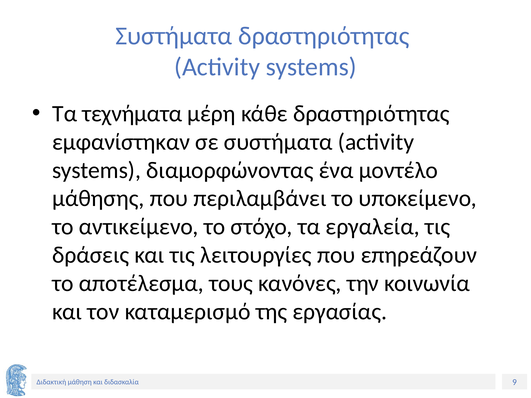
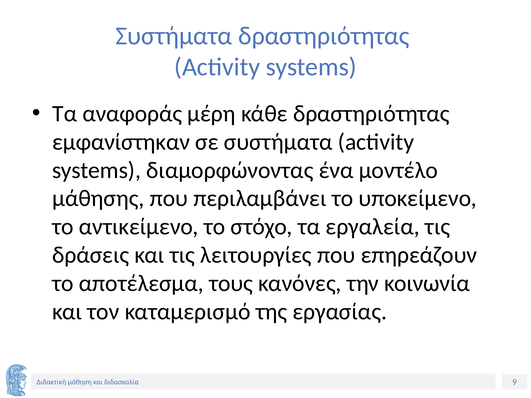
τεχνήματα: τεχνήματα -> αναφοράς
